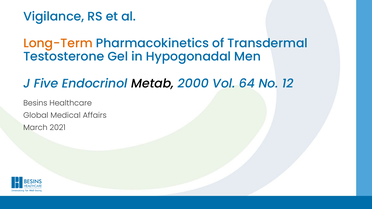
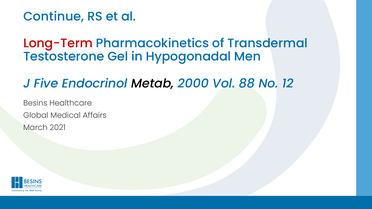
Vigilance: Vigilance -> Continue
Long-Term colour: orange -> red
64: 64 -> 88
